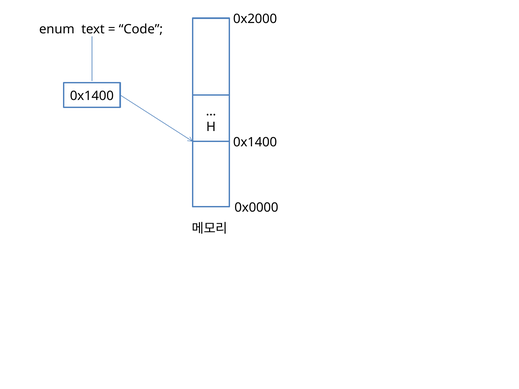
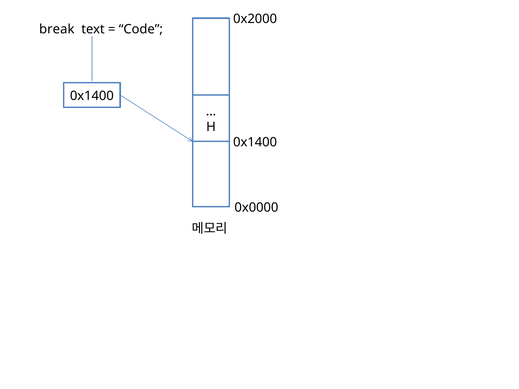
enum: enum -> break
